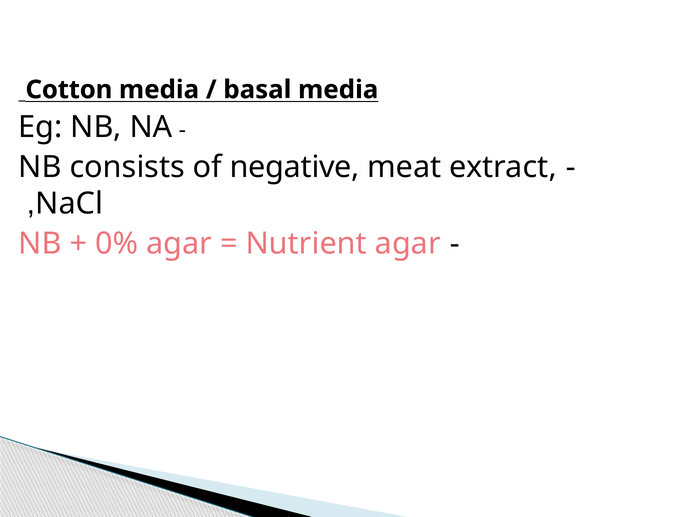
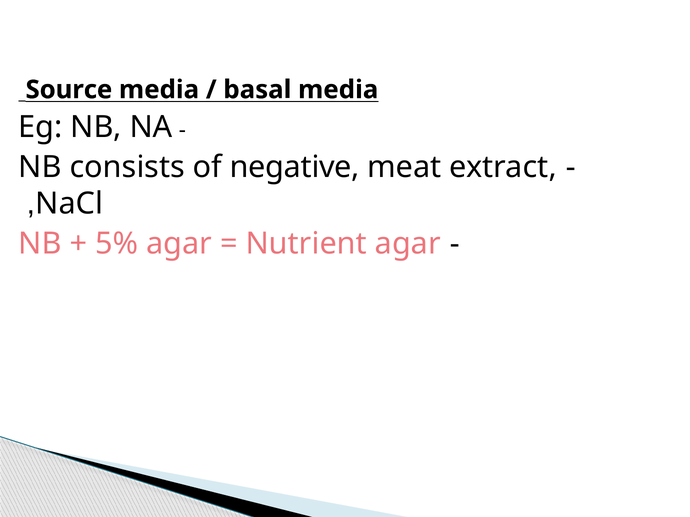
Cotton: Cotton -> Source
0%: 0% -> 5%
